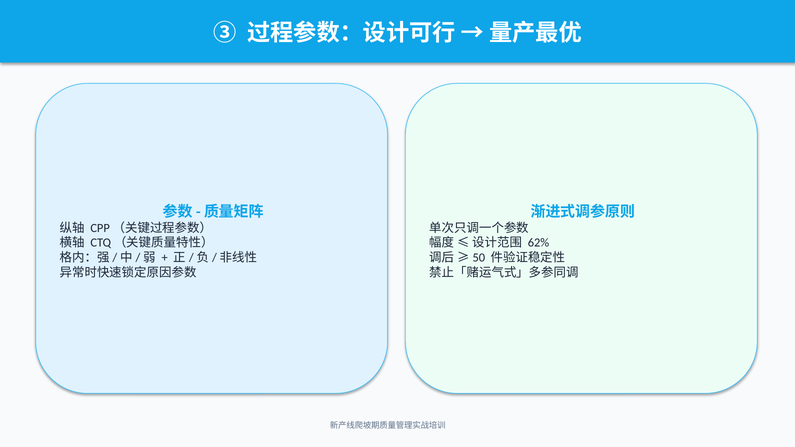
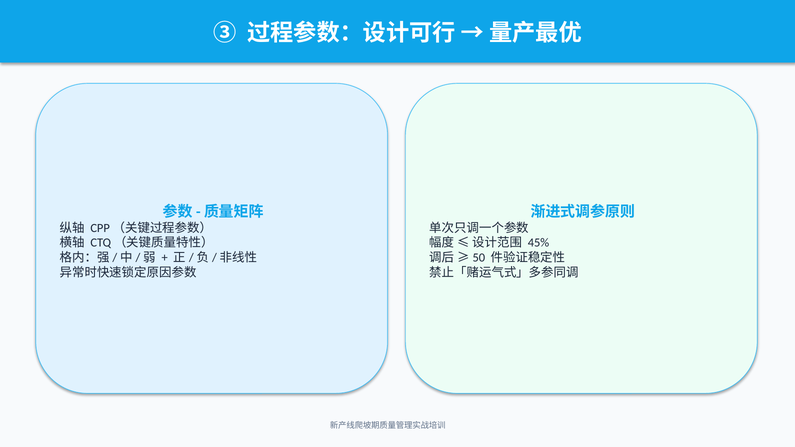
62%: 62% -> 45%
